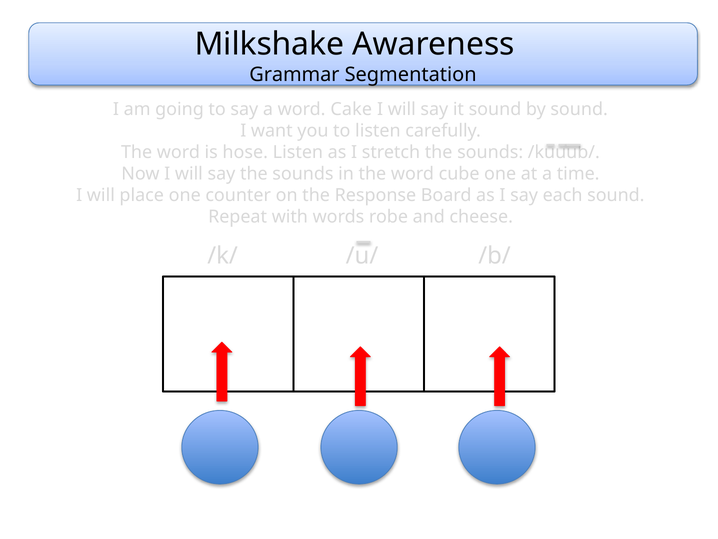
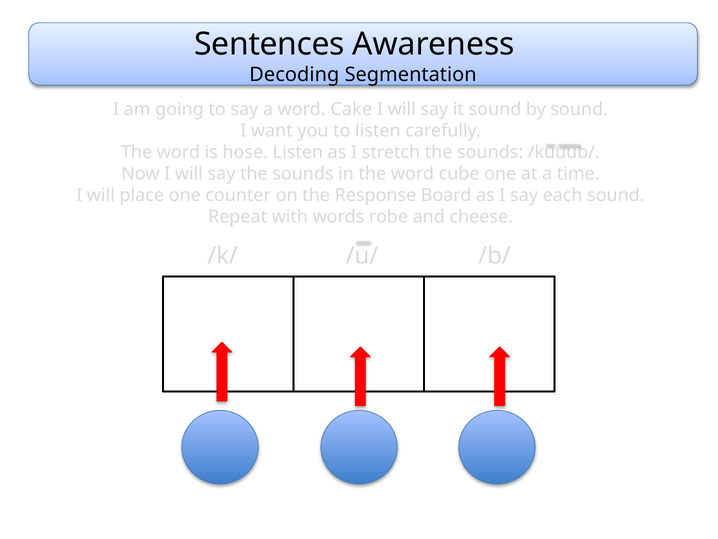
Milkshake: Milkshake -> Sentences
Grammar: Grammar -> Decoding
